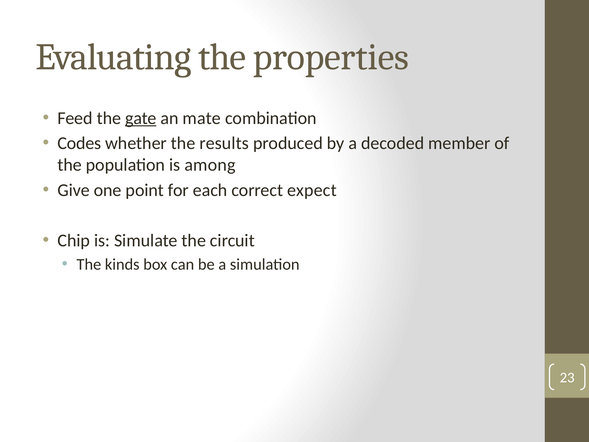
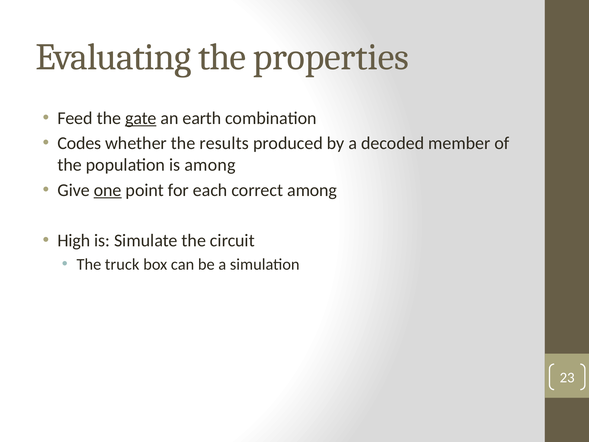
mate: mate -> earth
one underline: none -> present
correct expect: expect -> among
Chip: Chip -> High
kinds: kinds -> truck
